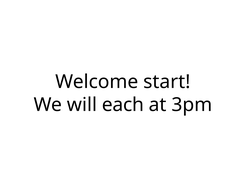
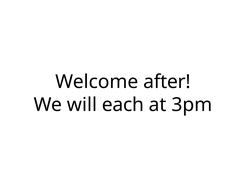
start: start -> after
